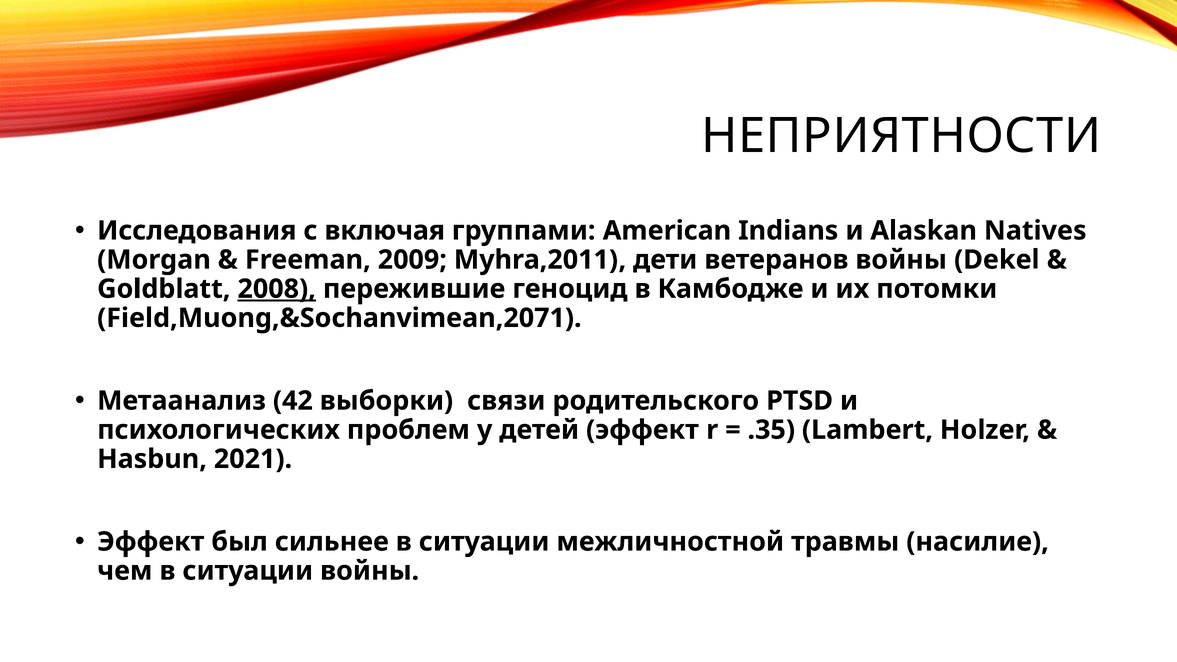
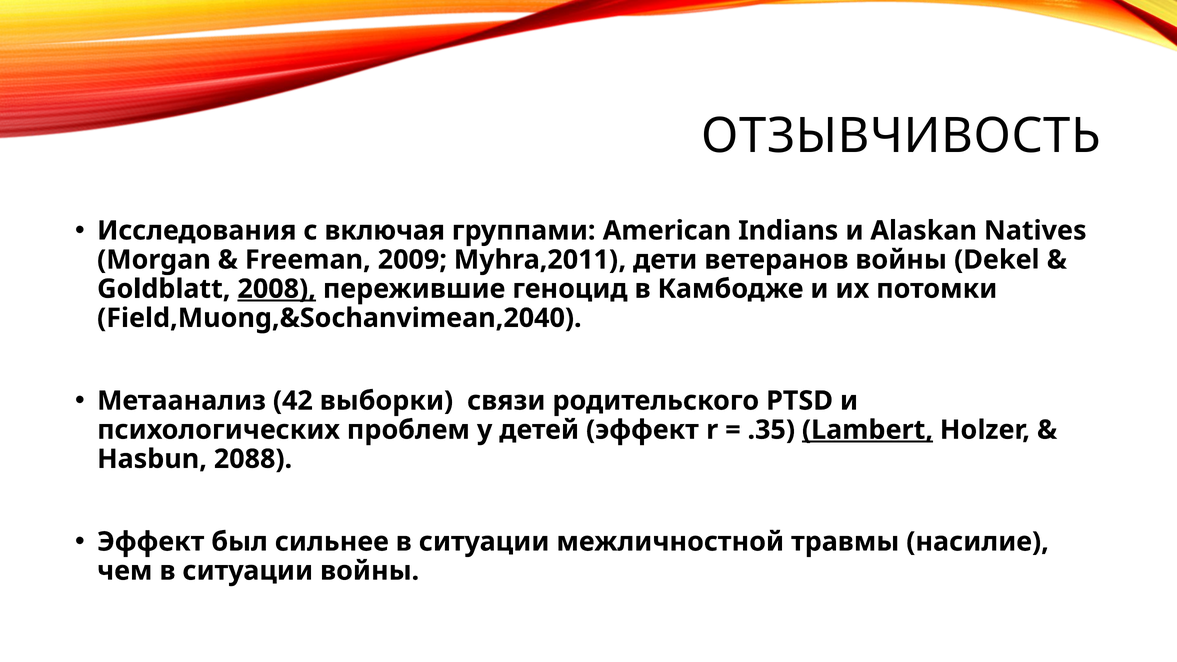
НЕПРИЯТНОСТИ: НЕПРИЯТНОСТИ -> ОТЗЫВЧИВОСТЬ
Field,Muong,&Sochanvimean,2071: Field,Muong,&Sochanvimean,2071 -> Field,Muong,&Sochanvimean,2040
Lambert underline: none -> present
2021: 2021 -> 2088
